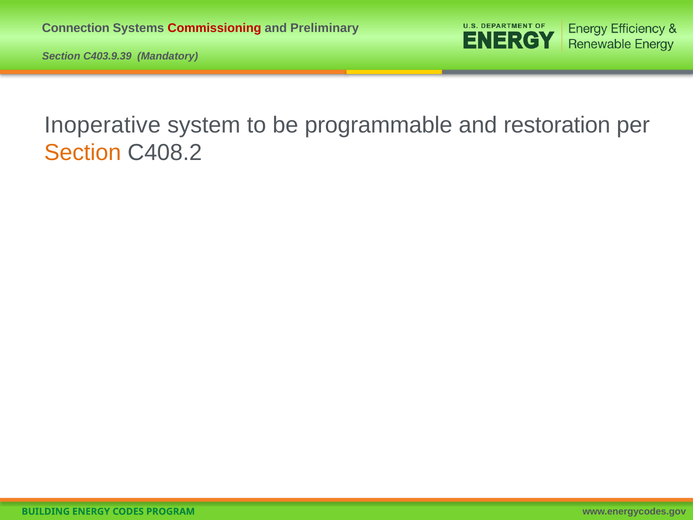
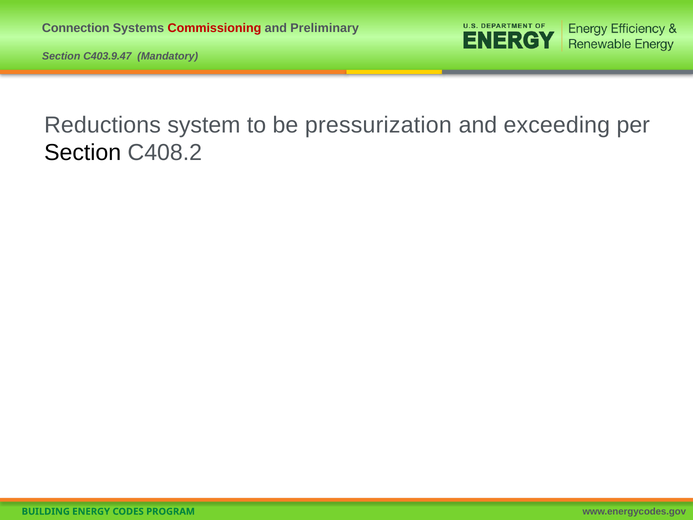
C403.9.39: C403.9.39 -> C403.9.47
Inoperative: Inoperative -> Reductions
programmable: programmable -> pressurization
restoration: restoration -> exceeding
Section at (83, 153) colour: orange -> black
